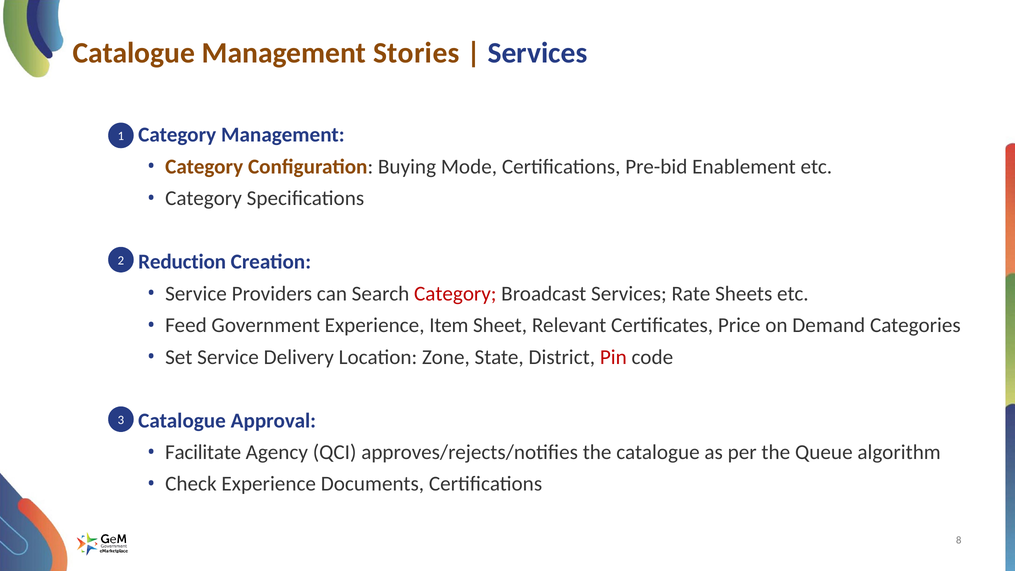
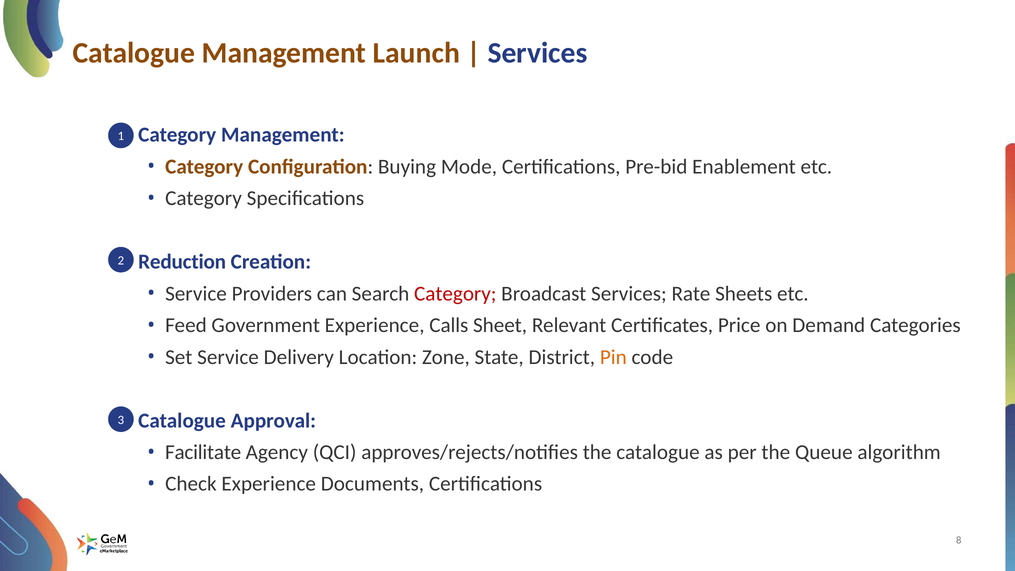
Stories: Stories -> Launch
Item: Item -> Calls
Pin colour: red -> orange
